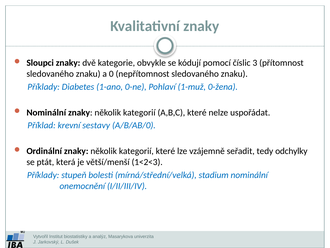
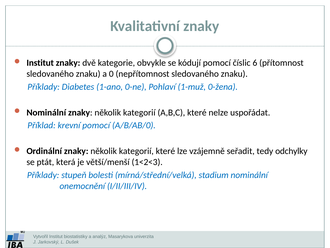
Sloupci at (40, 63): Sloupci -> Institut
3: 3 -> 6
krevní sestavy: sestavy -> pomocí
